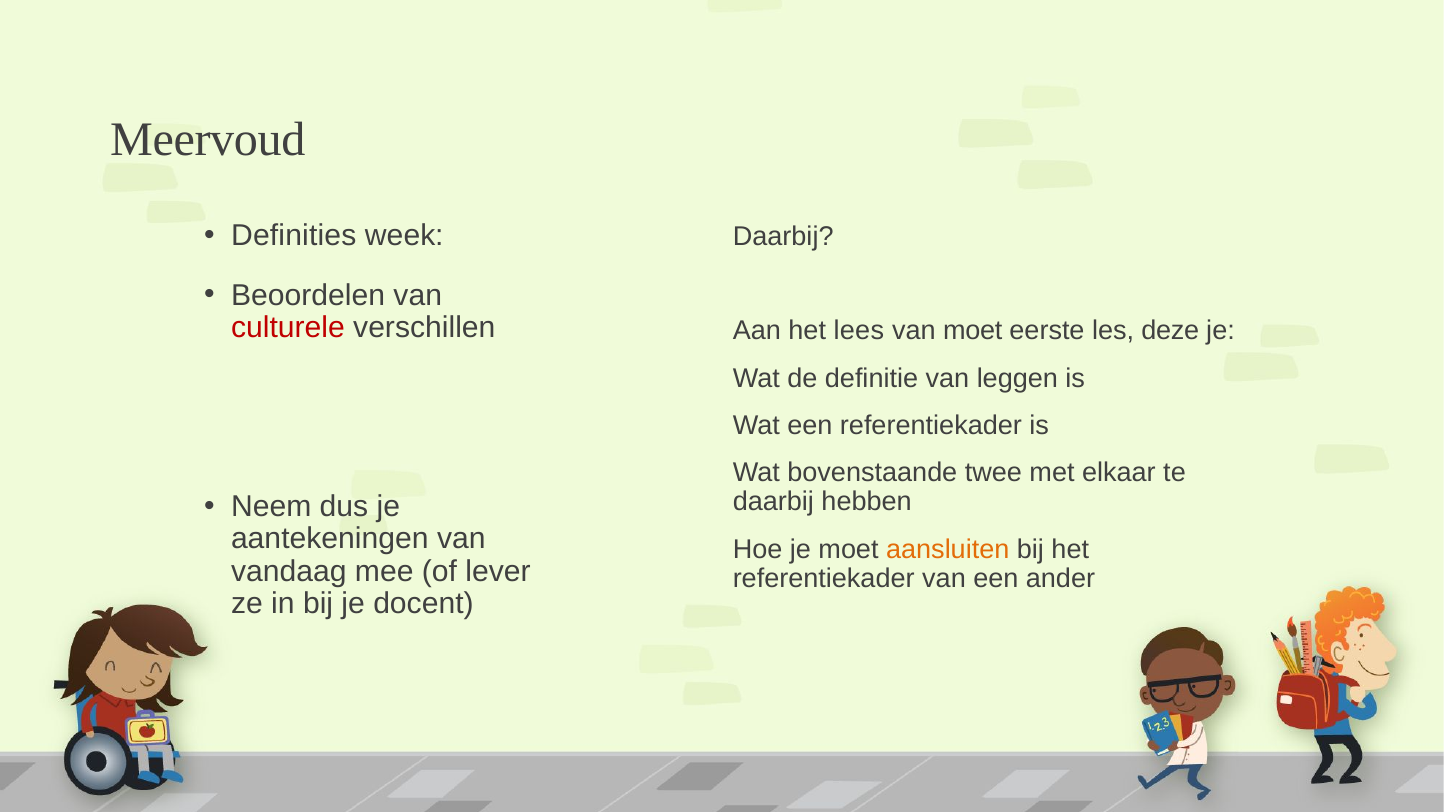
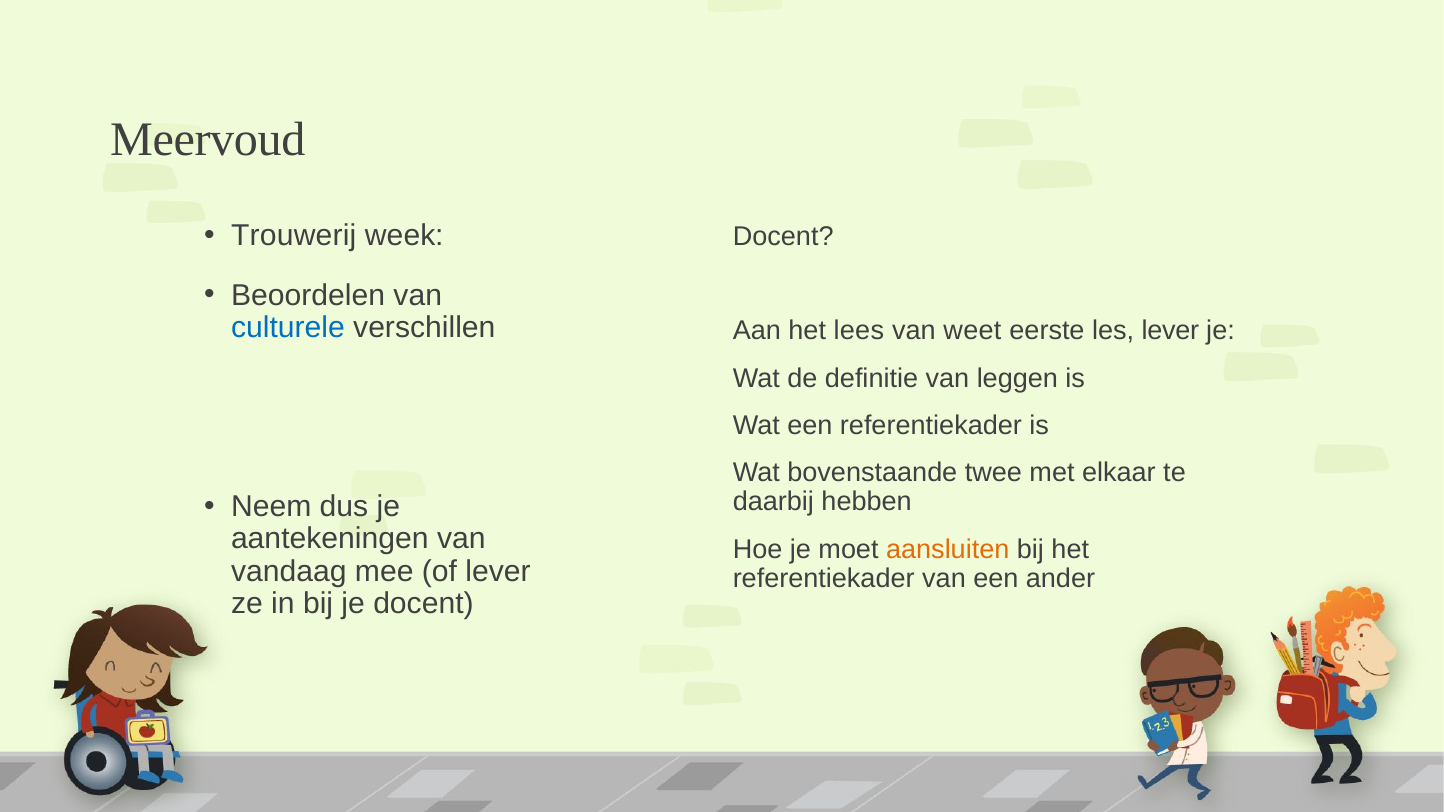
Definities: Definities -> Trouwerij
Daarbij at (783, 236): Daarbij -> Docent
culturele colour: red -> blue
van moet: moet -> weet
les deze: deze -> lever
